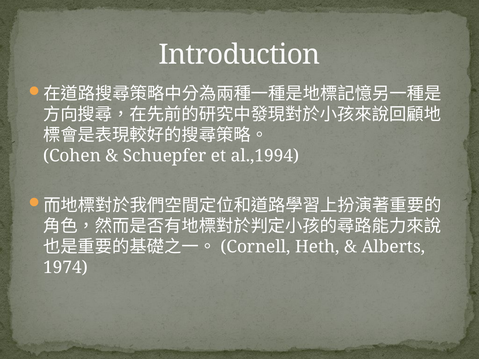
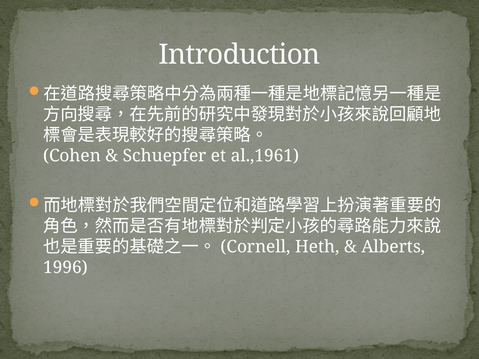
al.,1994: al.,1994 -> al.,1961
1974: 1974 -> 1996
